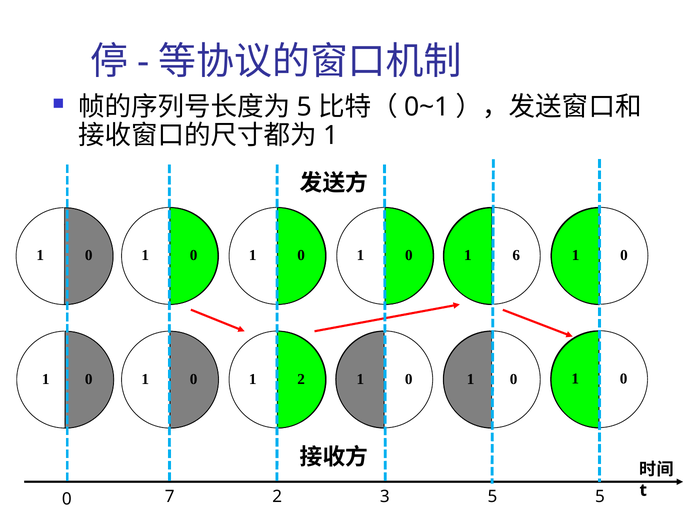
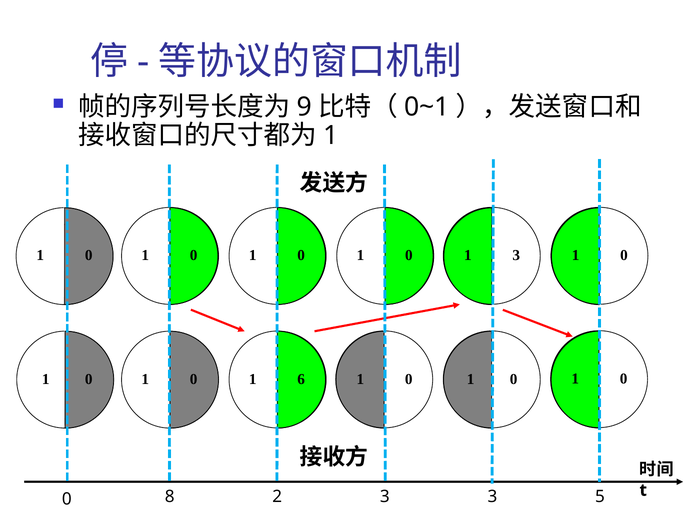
5 at (304, 107): 5 -> 9
1 6: 6 -> 3
1 2: 2 -> 6
7: 7 -> 8
3 5: 5 -> 3
